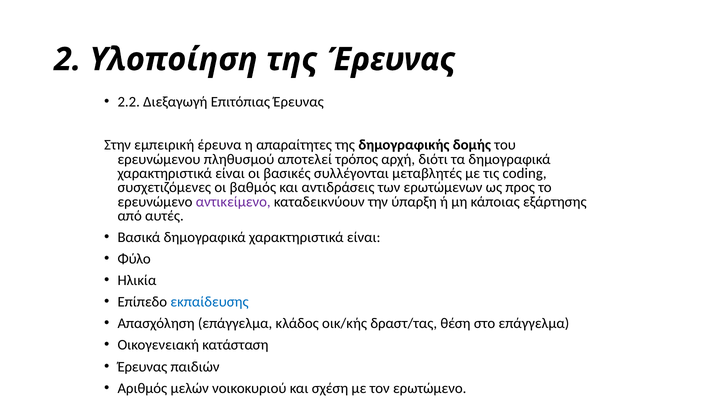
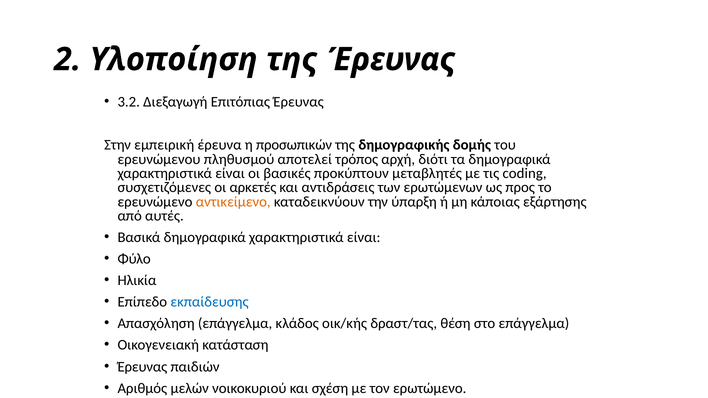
2.2: 2.2 -> 3.2
απαραίτητες: απαραίτητες -> προσωπικών
συλλέγονται: συλλέγονται -> προκύπτουν
βαθμός: βαθμός -> αρκετές
αντικείμενο colour: purple -> orange
